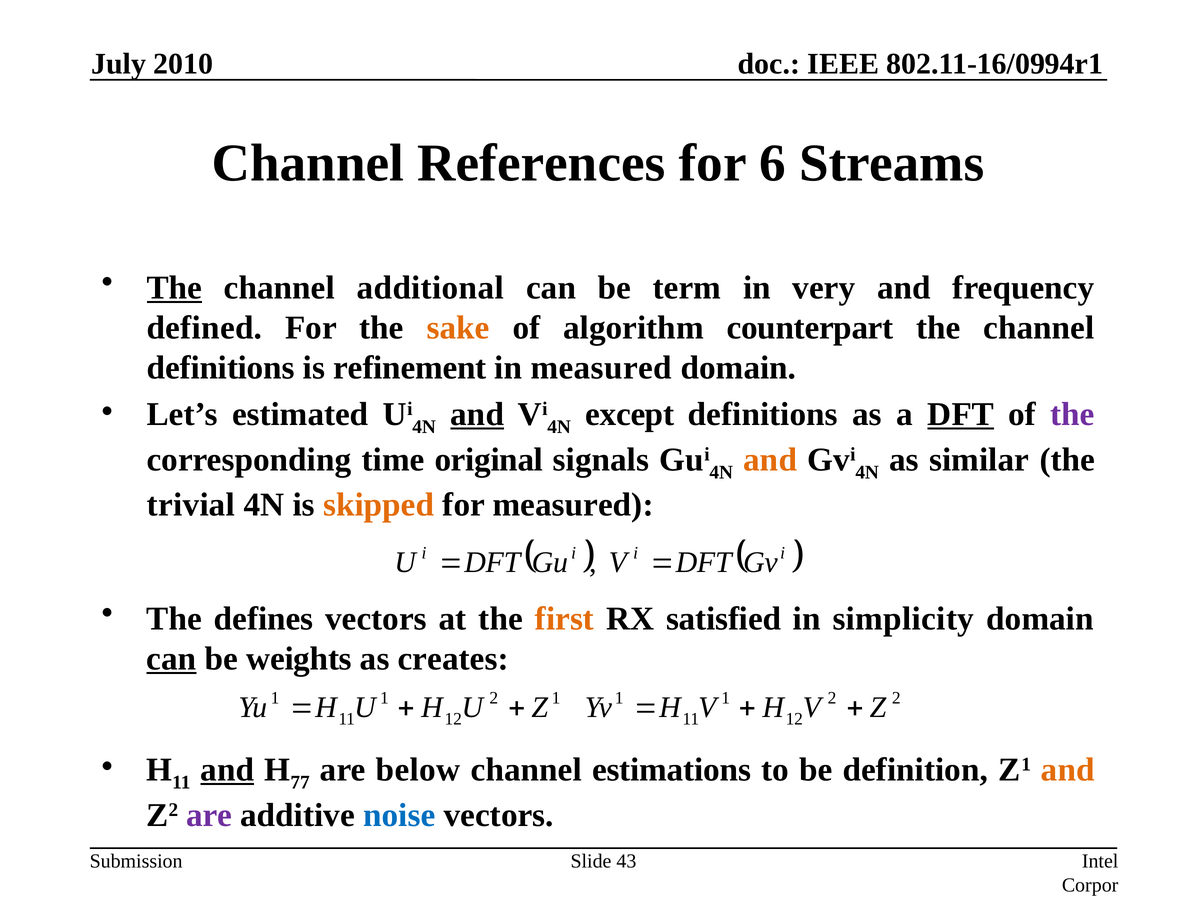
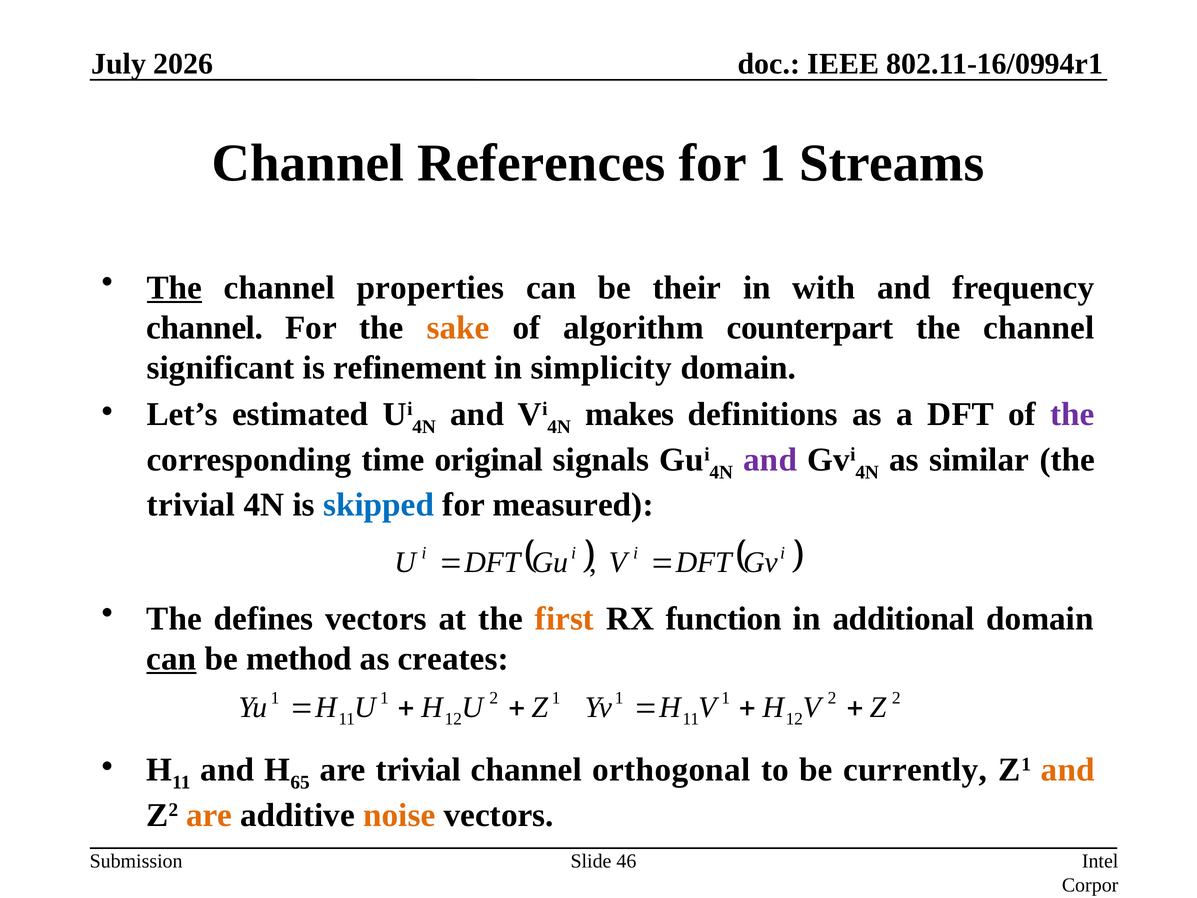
2010: 2010 -> 2026
for 6: 6 -> 1
additional: additional -> properties
term: term -> their
very: very -> with
defined at (204, 328): defined -> channel
definitions at (221, 367): definitions -> significant
in measured: measured -> simplicity
and at (477, 414) underline: present -> none
except: except -> makes
DFT at (961, 414) underline: present -> none
and at (770, 459) colour: orange -> purple
skipped colour: orange -> blue
satisfied: satisfied -> function
simplicity: simplicity -> additional
weights: weights -> method
and at (227, 769) underline: present -> none
77: 77 -> 65
are below: below -> trivial
estimations: estimations -> orthogonal
definition: definition -> currently
are at (209, 815) colour: purple -> orange
noise colour: blue -> orange
43: 43 -> 46
